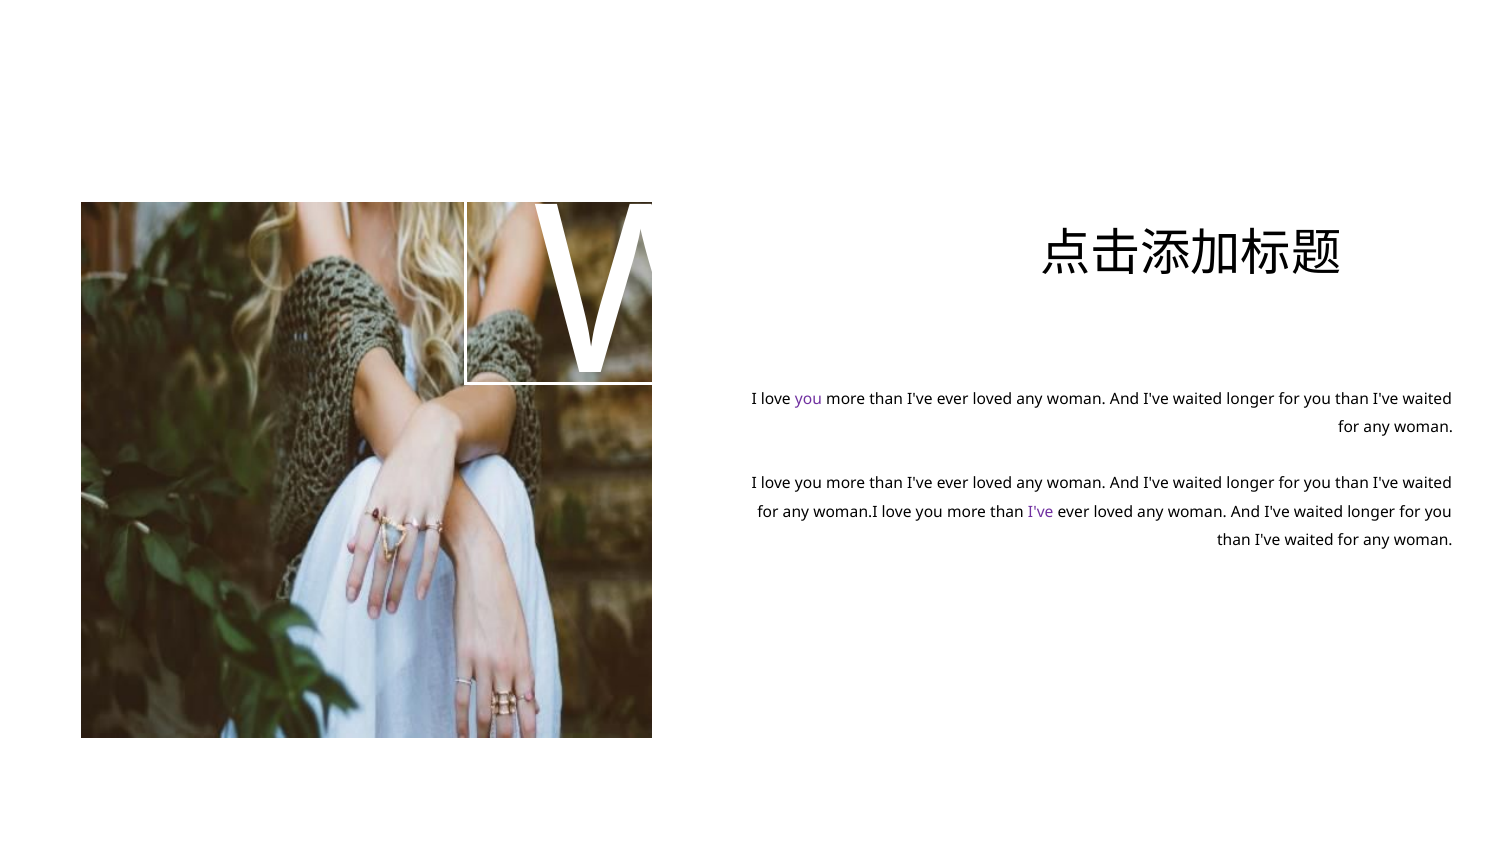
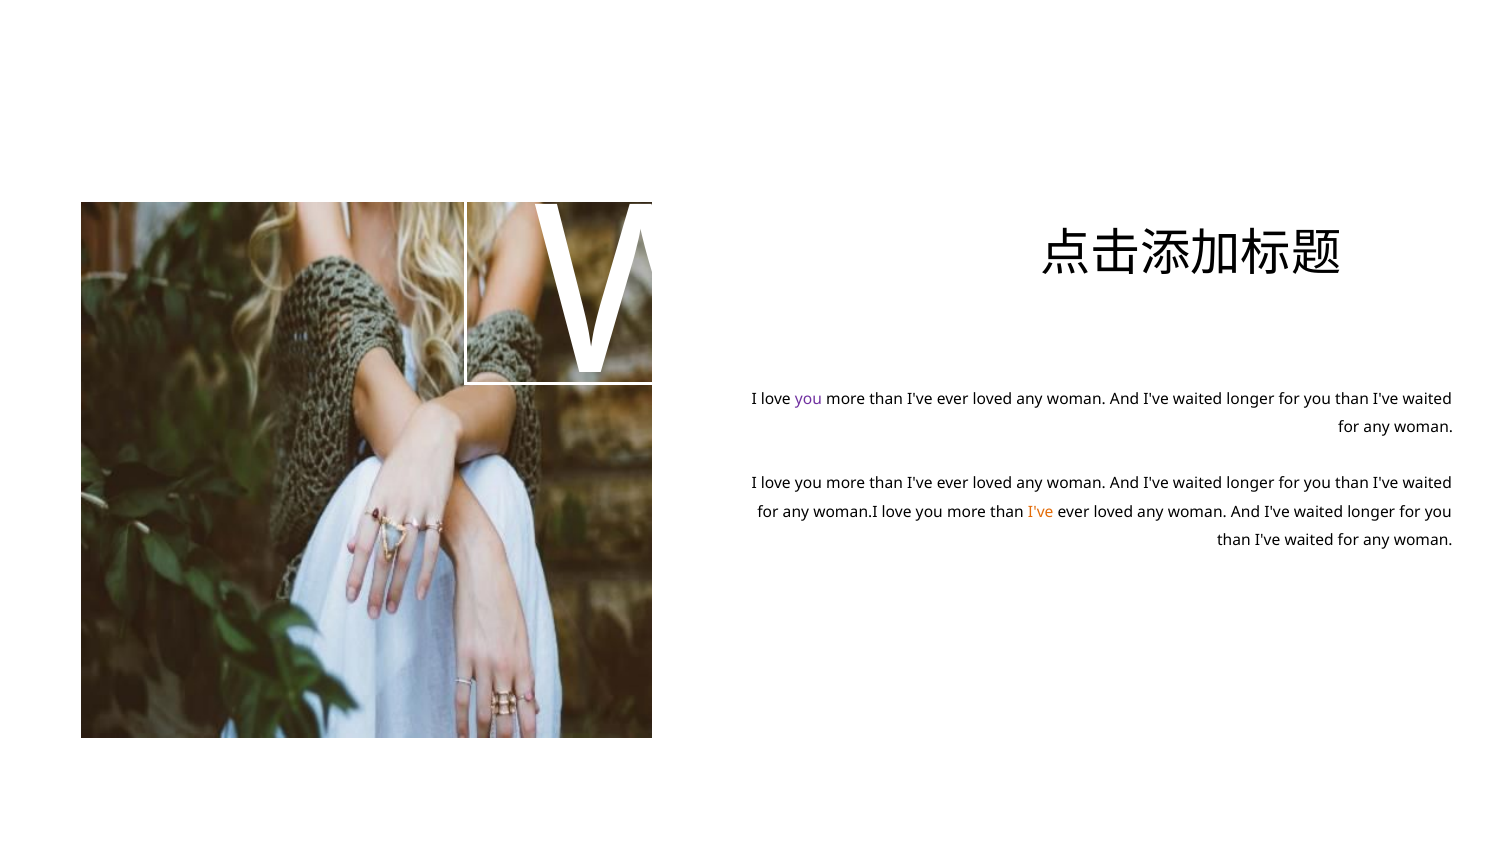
I've at (1041, 512) colour: purple -> orange
